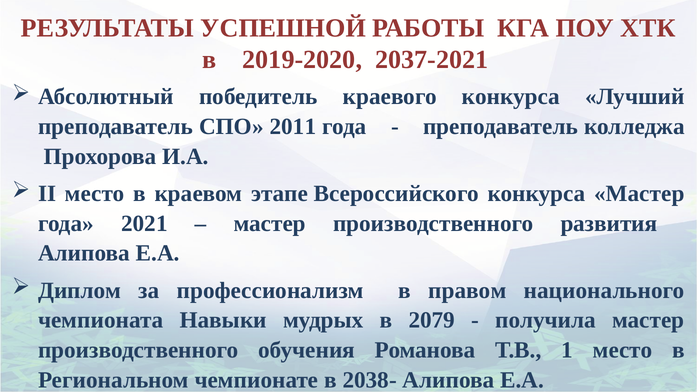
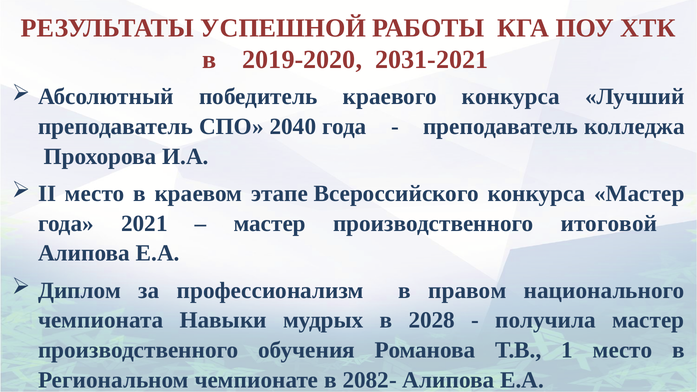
2037-2021: 2037-2021 -> 2031-2021
2011: 2011 -> 2040
развития: развития -> итоговой
2079: 2079 -> 2028
2038-: 2038- -> 2082-
